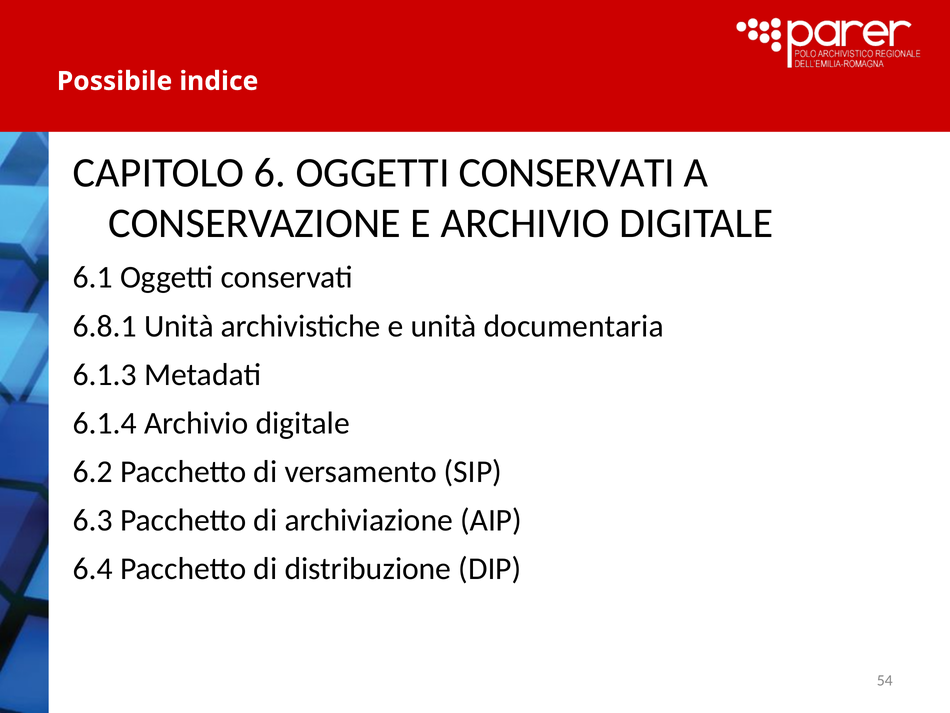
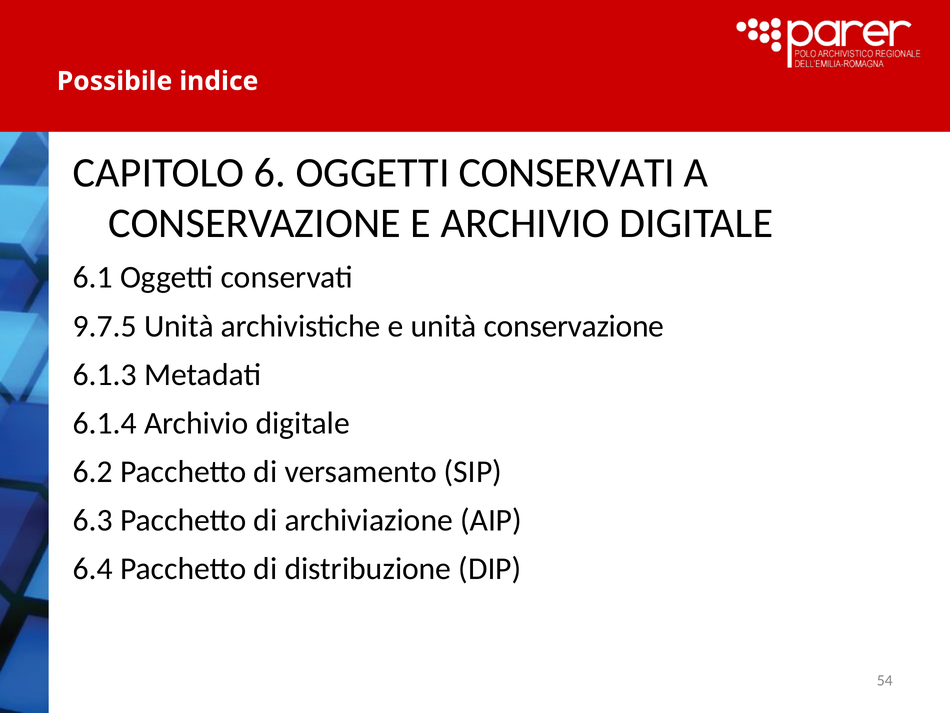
6.8.1: 6.8.1 -> 9.7.5
unità documentaria: documentaria -> conservazione
